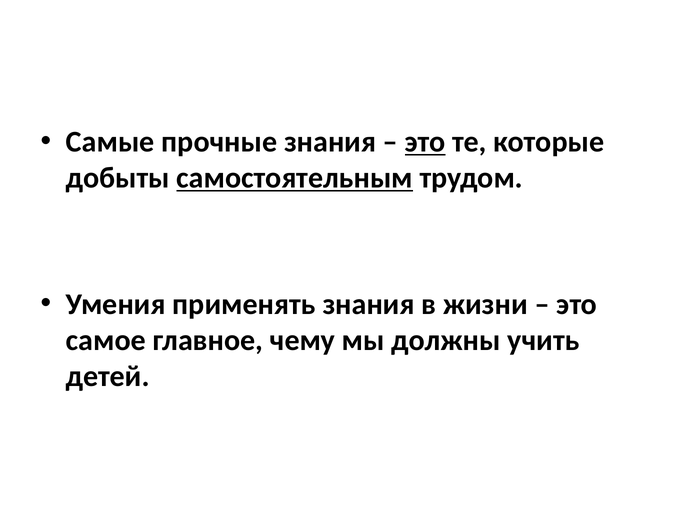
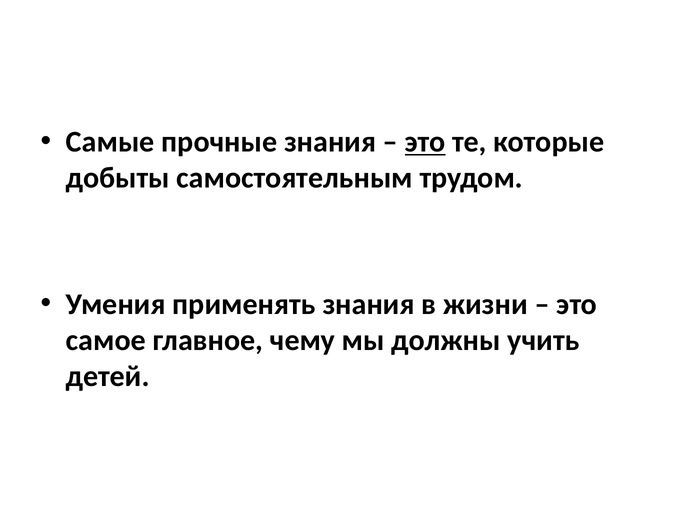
самостоятельным underline: present -> none
